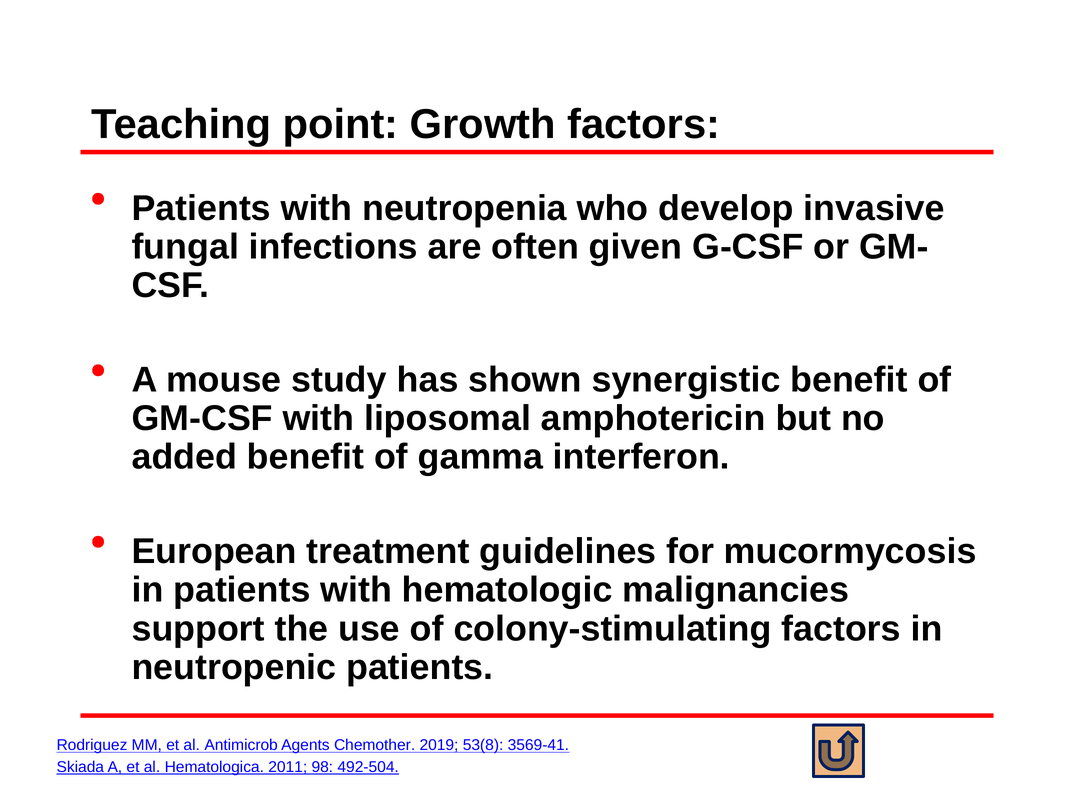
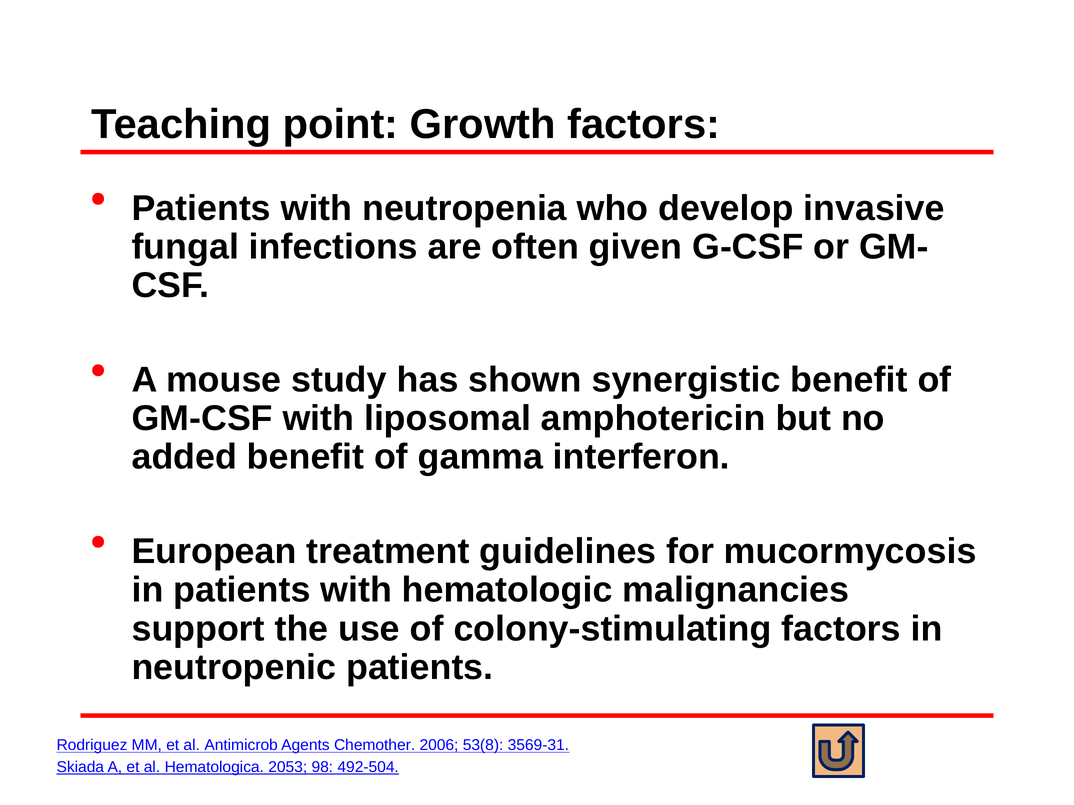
2019: 2019 -> 2006
3569-41: 3569-41 -> 3569-31
2011: 2011 -> 2053
